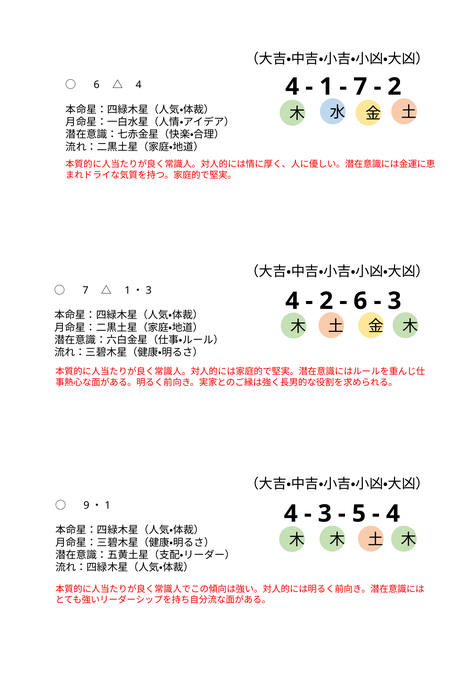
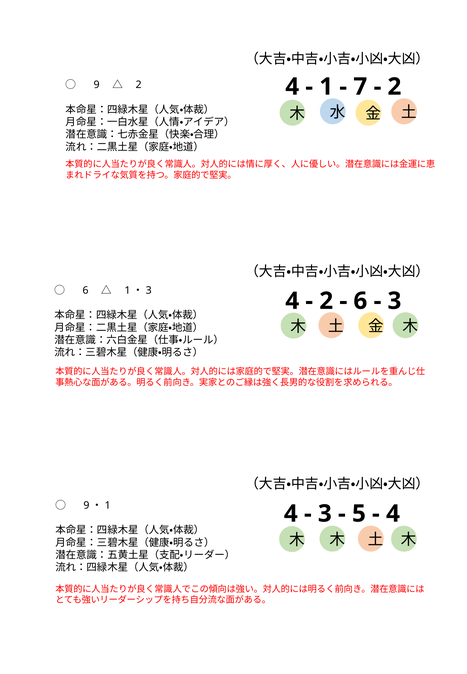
6 at (97, 85): 6 -> 9
4 at (139, 85): 4 -> 2
7 at (85, 291): 7 -> 6
